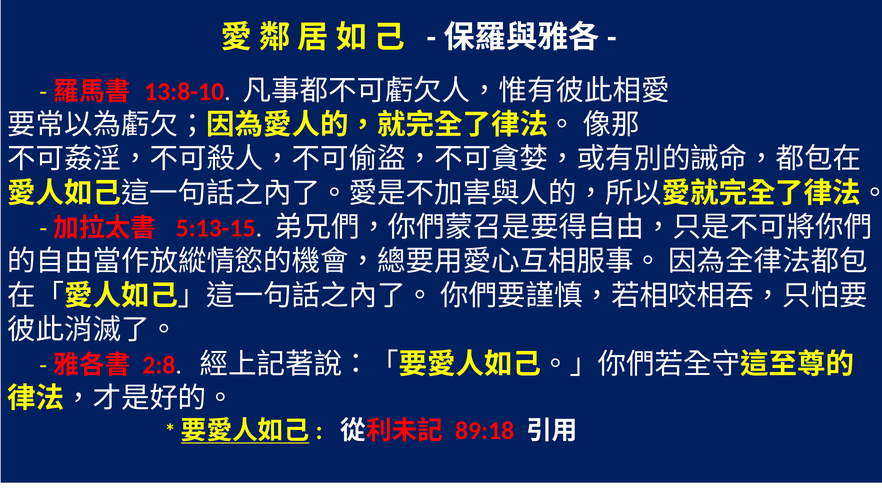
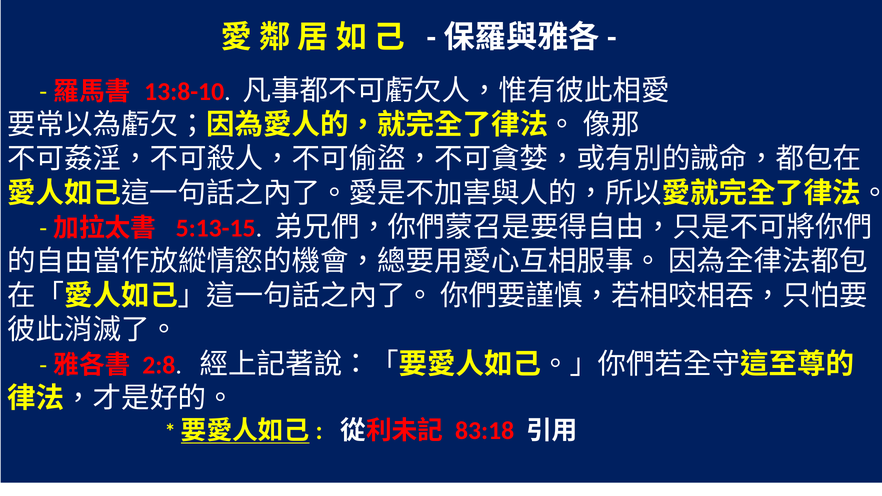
89:18: 89:18 -> 83:18
